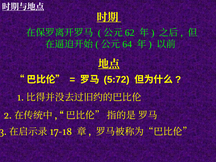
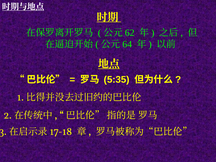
5:72: 5:72 -> 5:35
